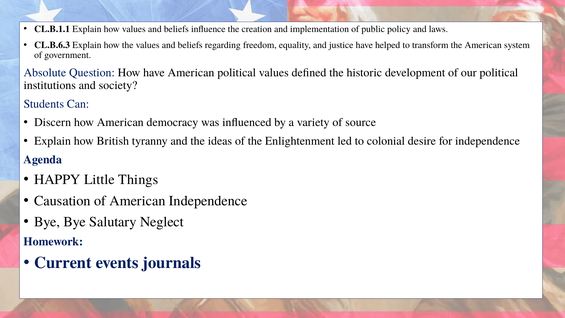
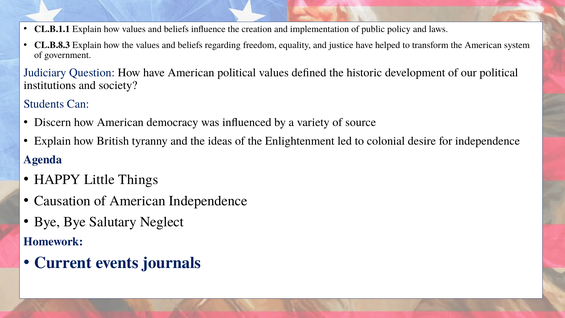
CL.B.6.3: CL.B.6.3 -> CL.B.8.3
Absolute: Absolute -> Judiciary
